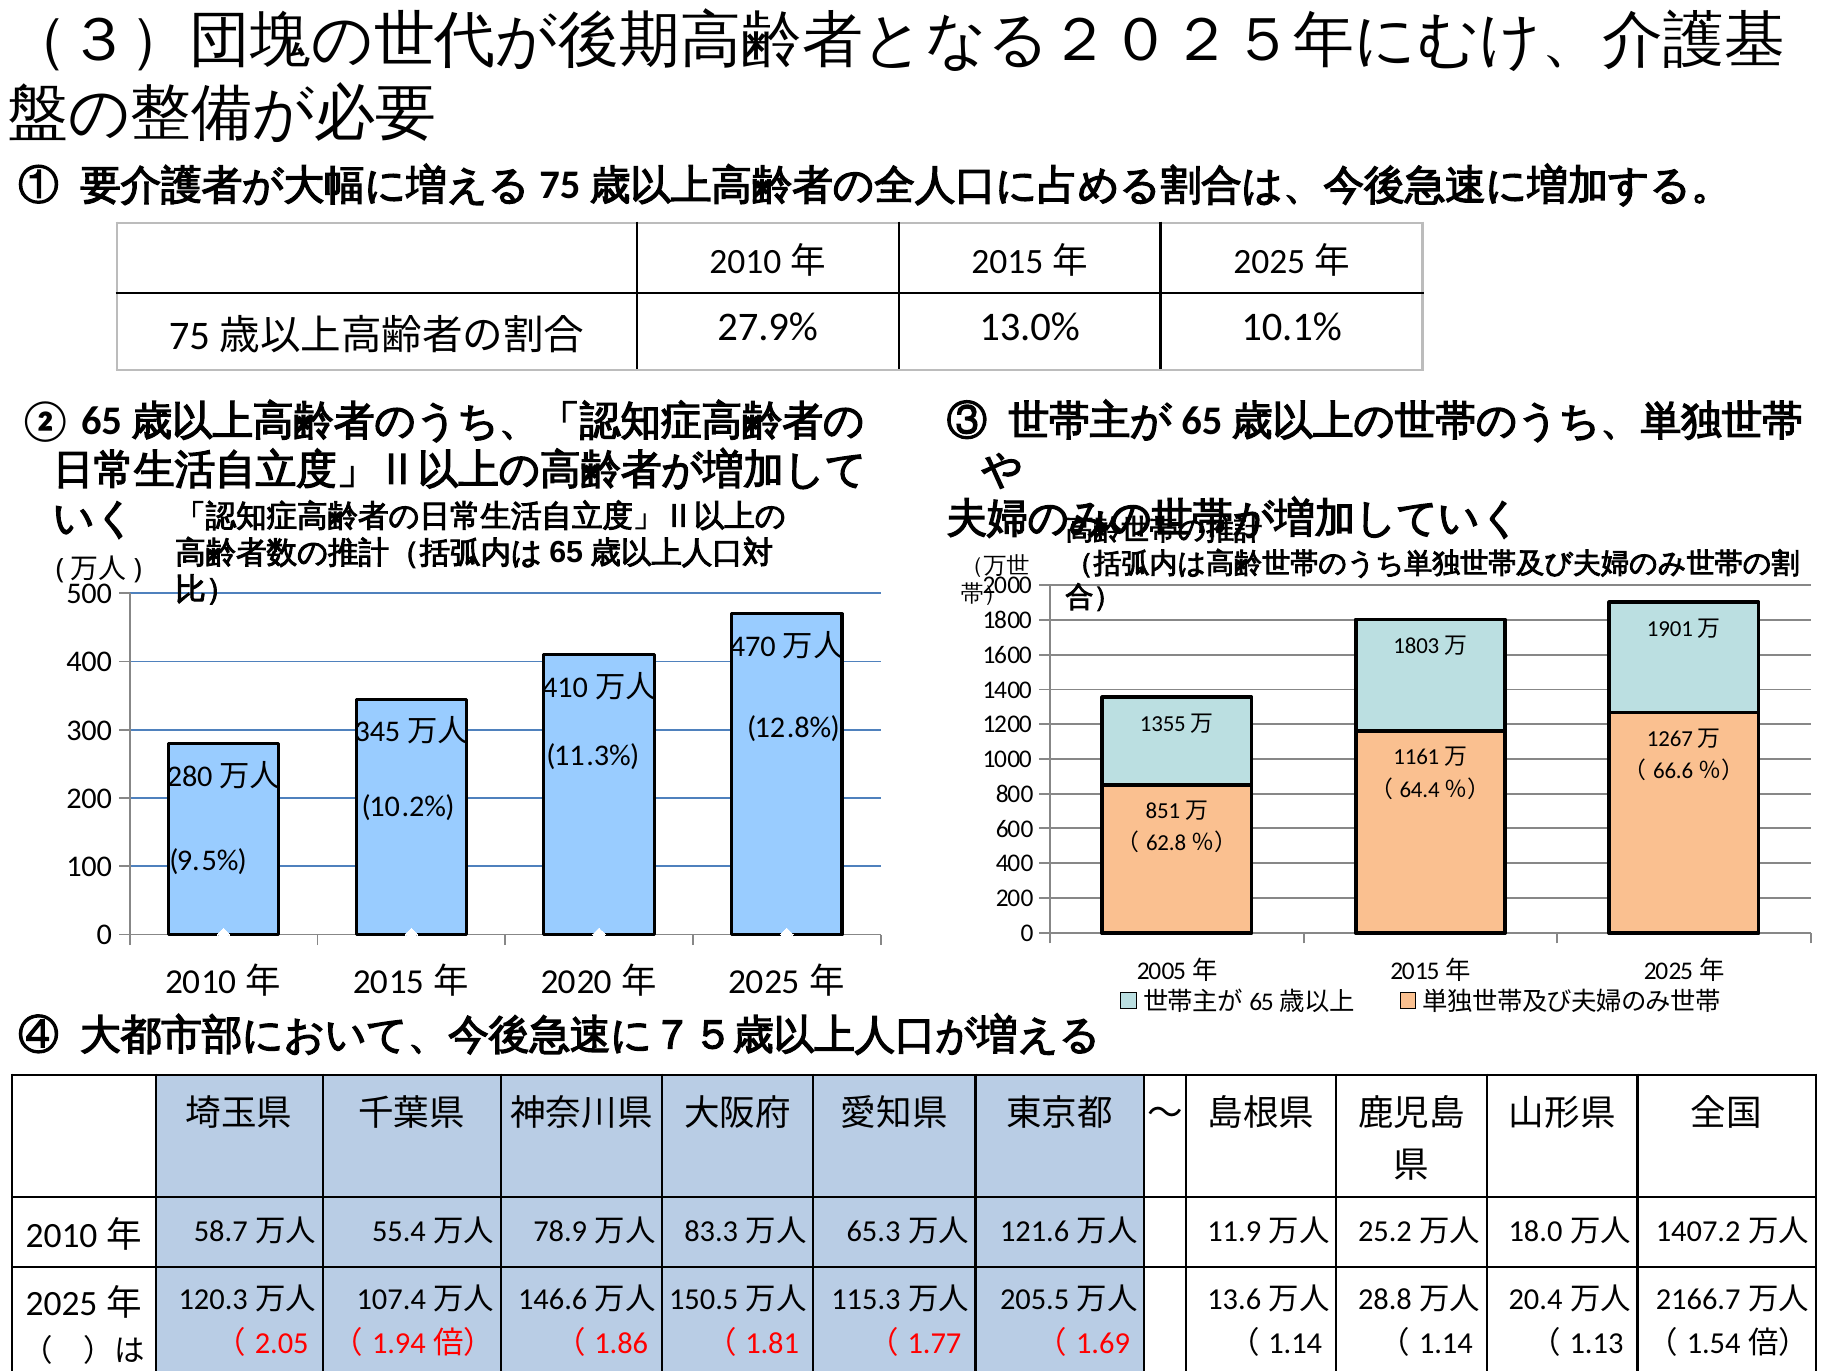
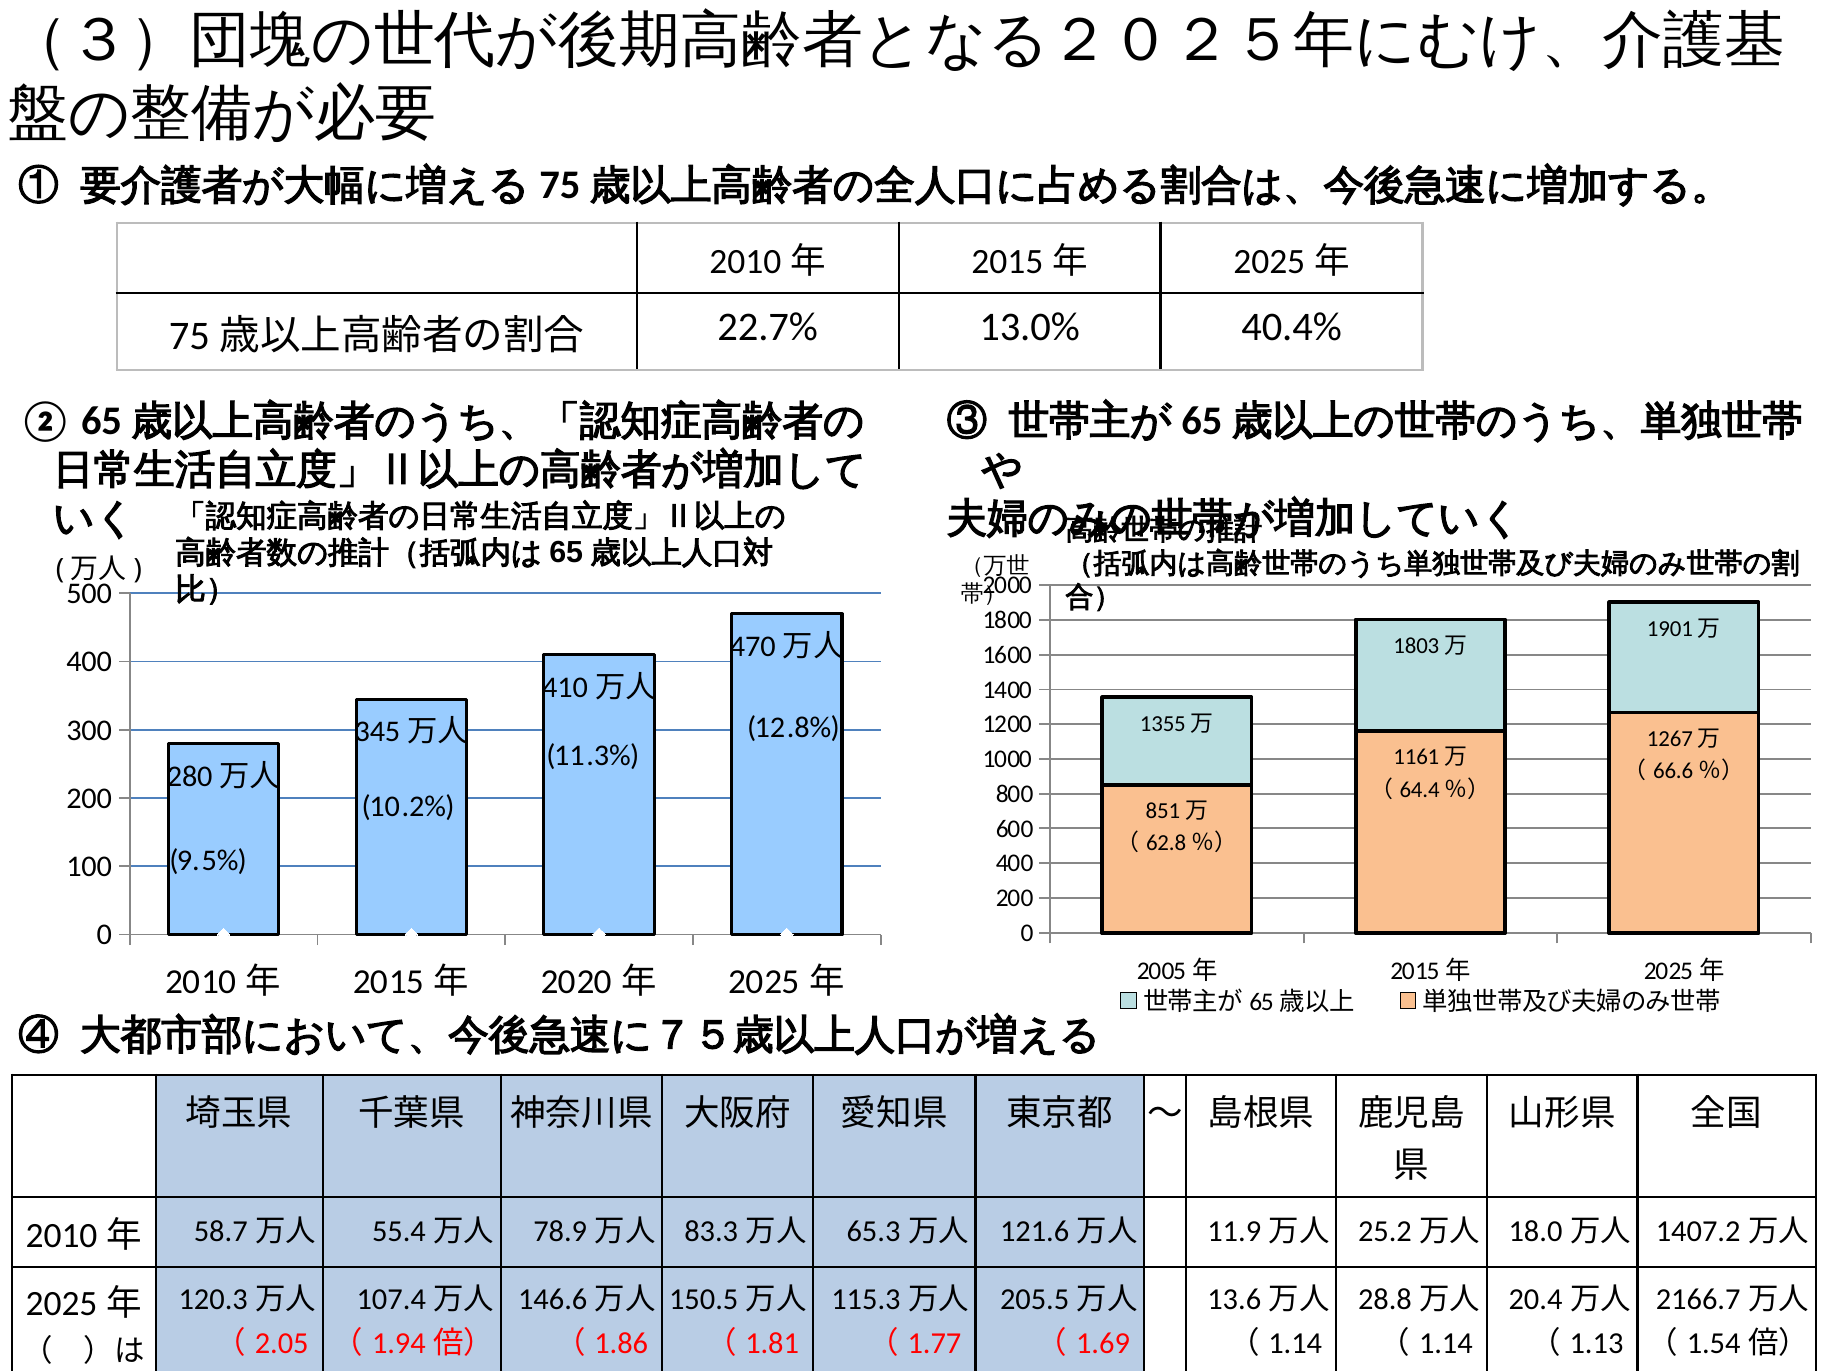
27.9%: 27.9% -> 22.7%
10.1%: 10.1% -> 40.4%
